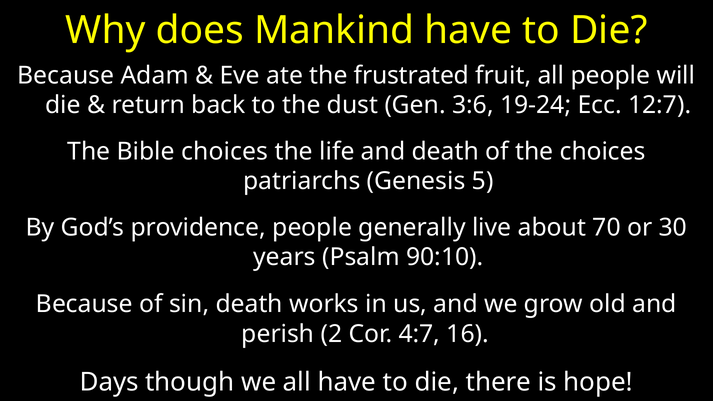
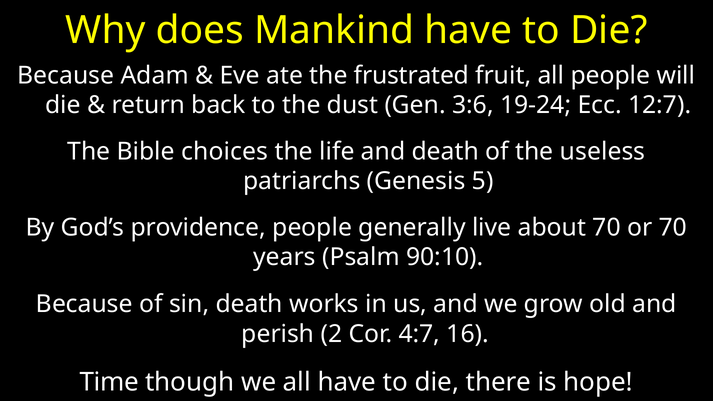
the choices: choices -> useless
or 30: 30 -> 70
Days: Days -> Time
